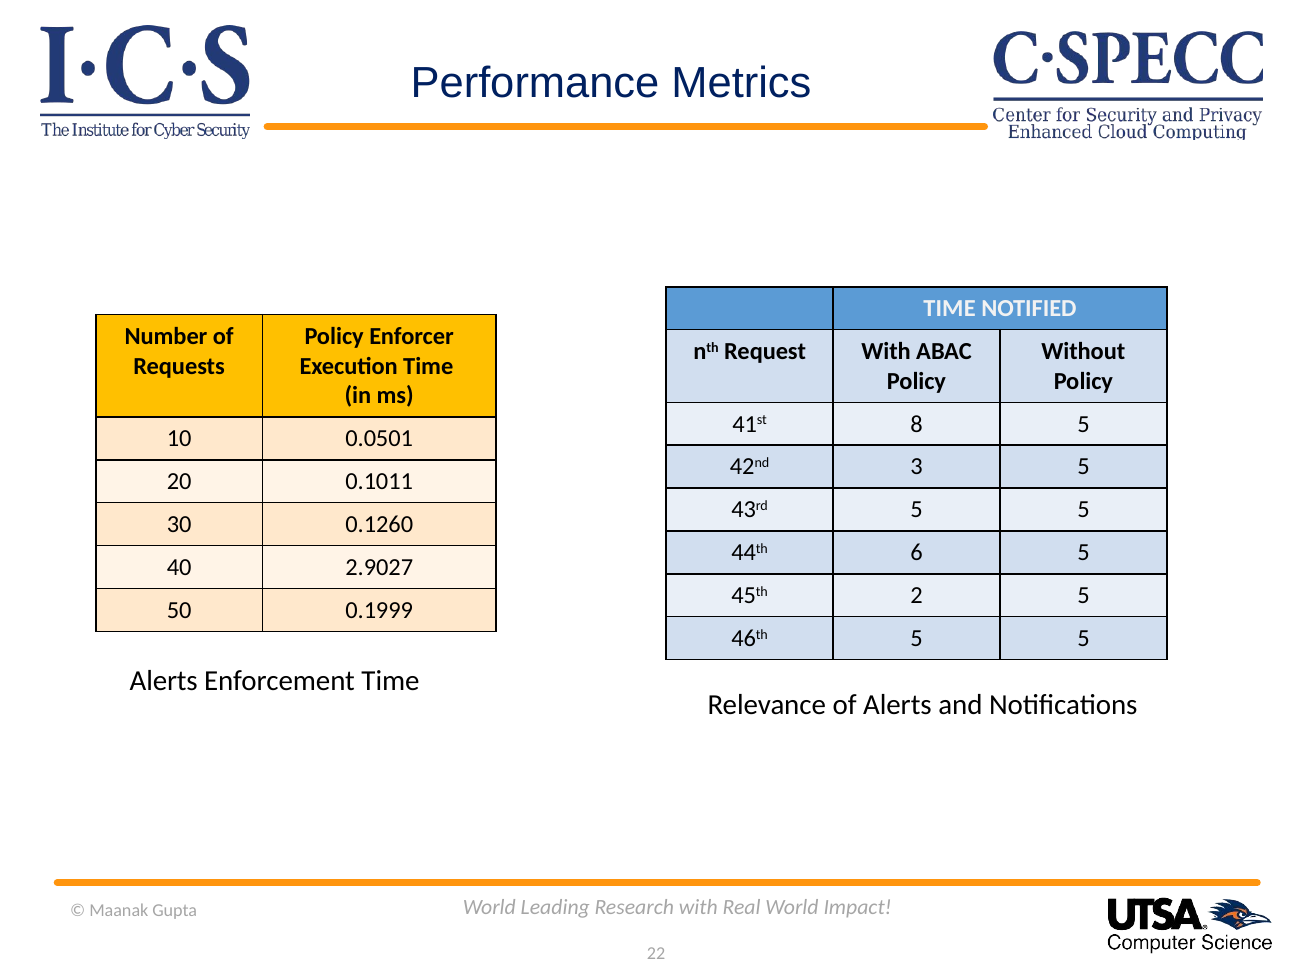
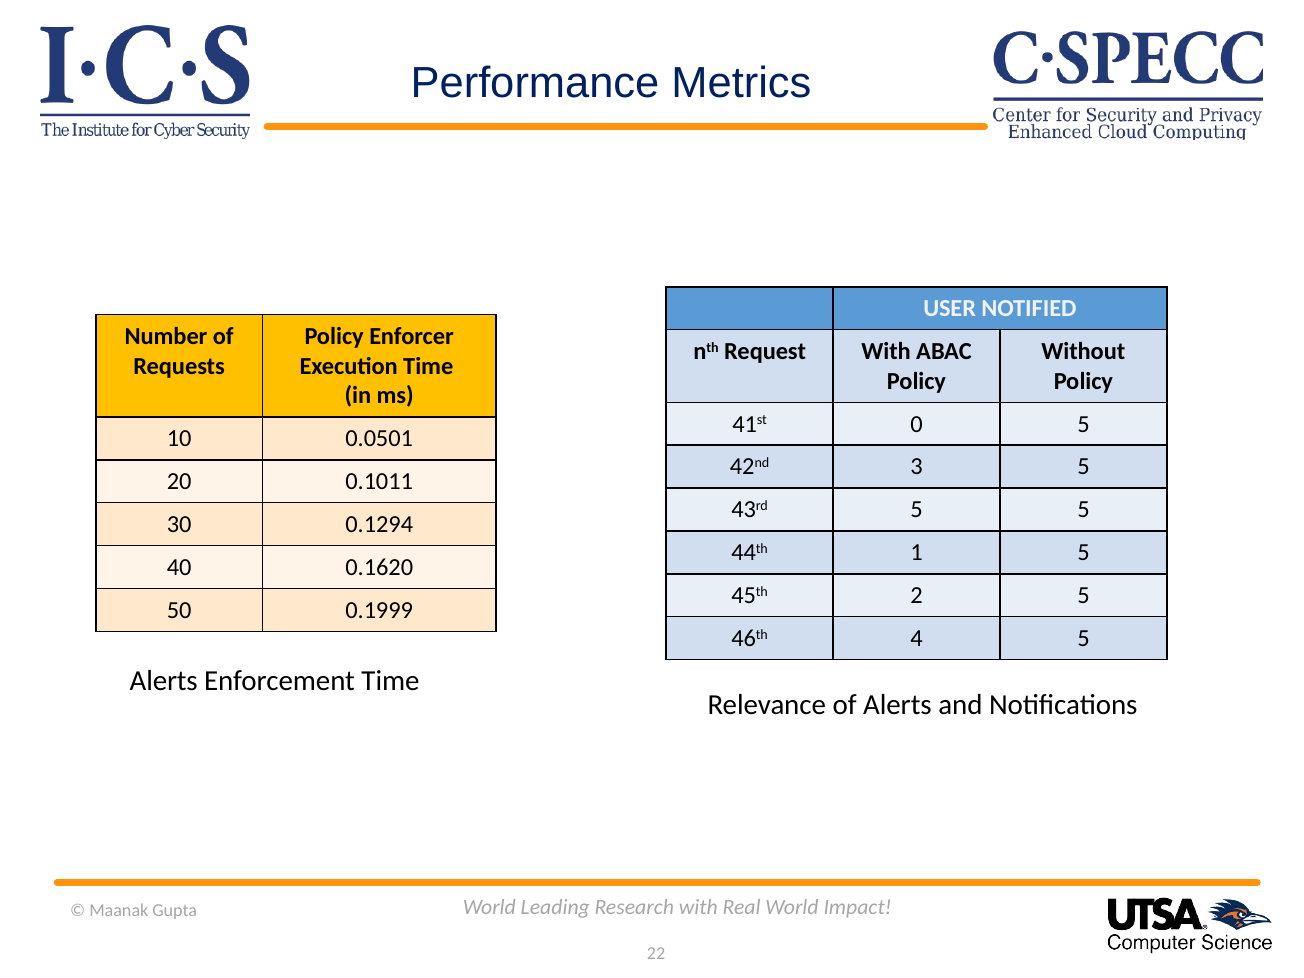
TIME at (949, 309): TIME -> USER
8: 8 -> 0
0.1260: 0.1260 -> 0.1294
6: 6 -> 1
2.9027: 2.9027 -> 0.1620
46th 5: 5 -> 4
